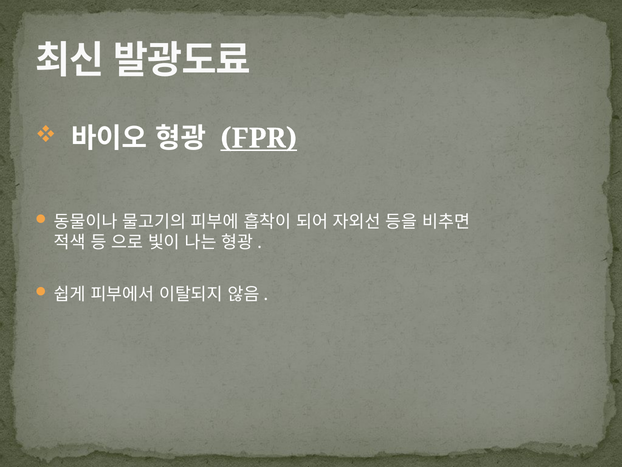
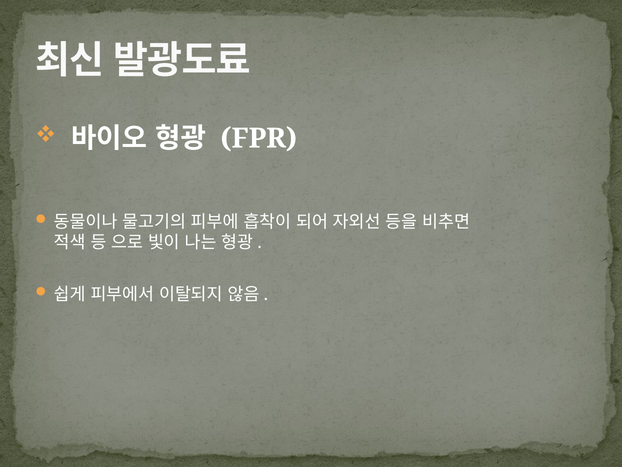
FPR underline: present -> none
